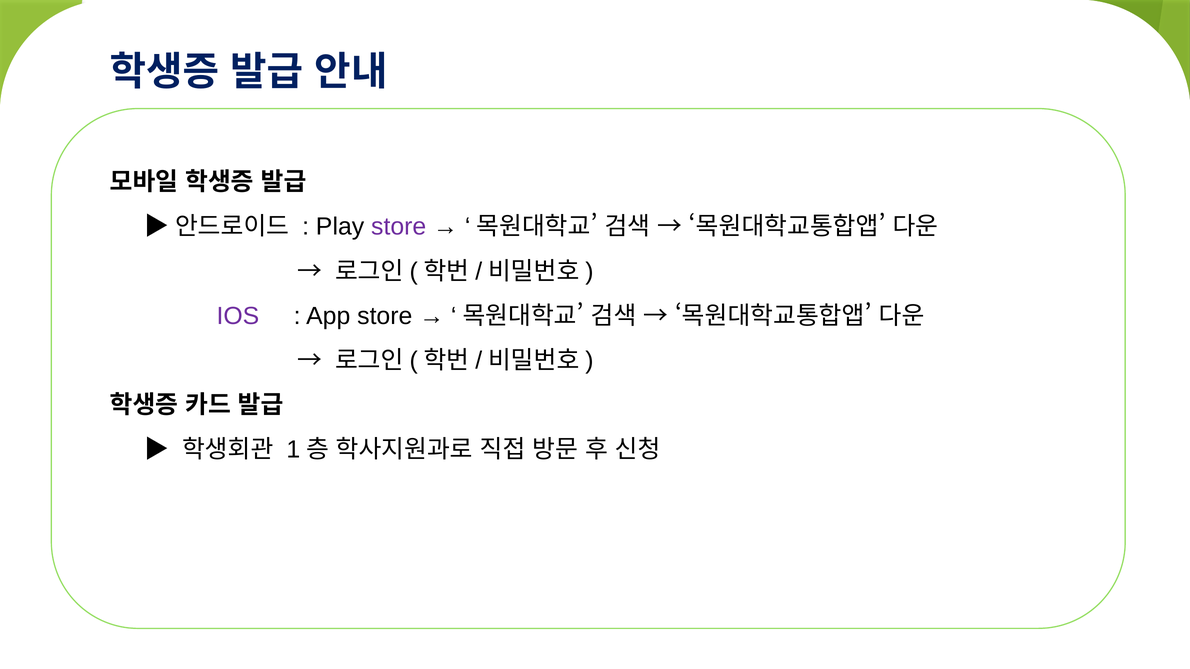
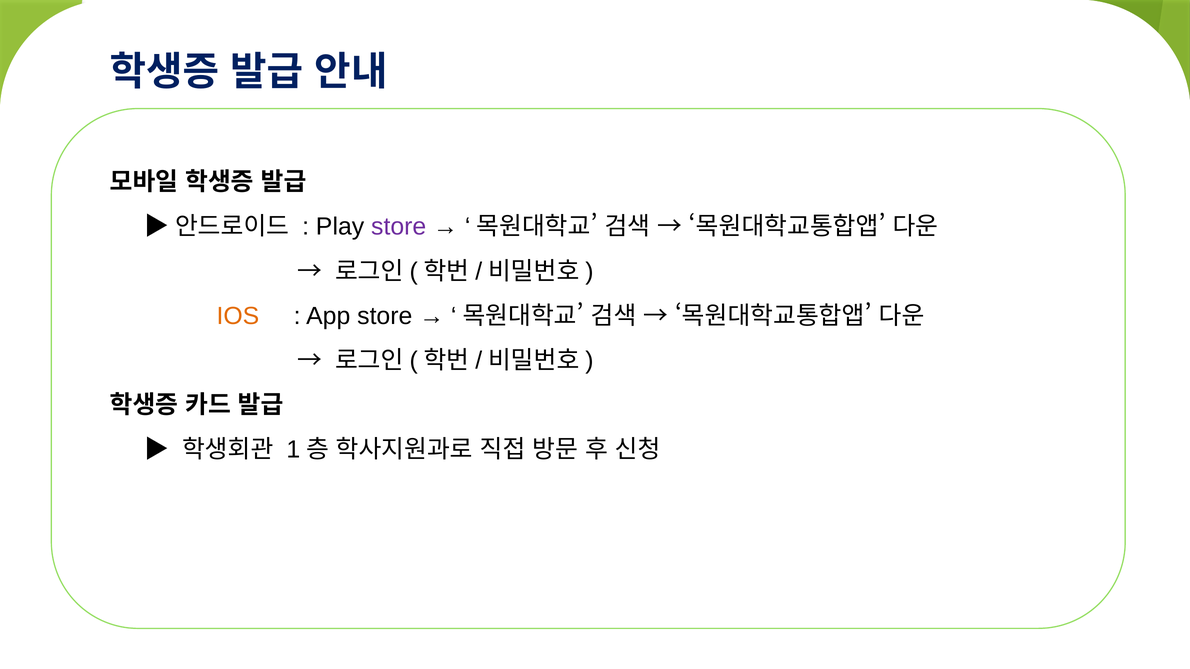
IOS colour: purple -> orange
